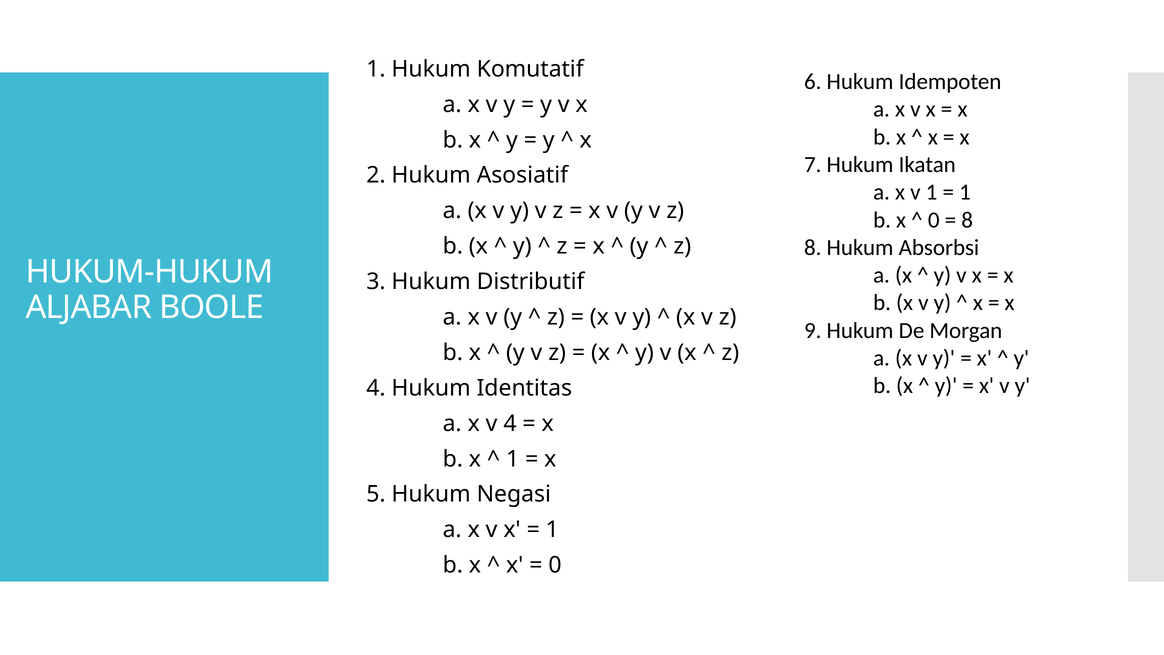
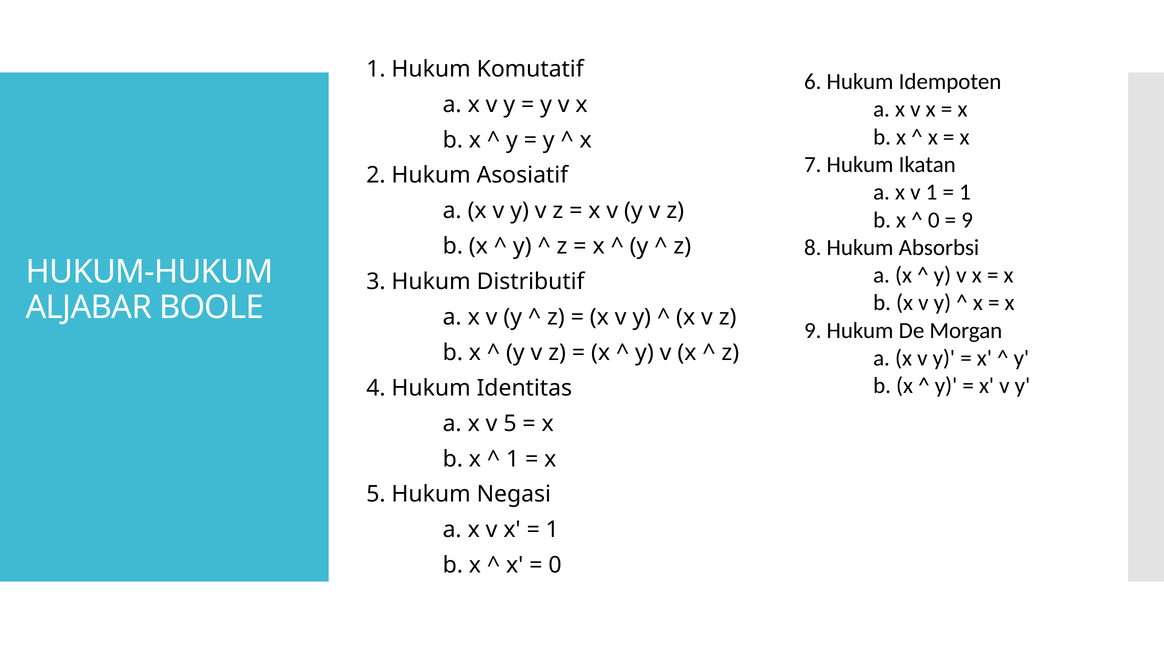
8 at (967, 220): 8 -> 9
v 4: 4 -> 5
